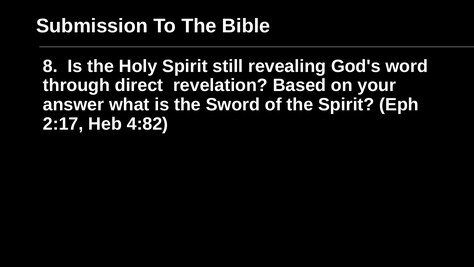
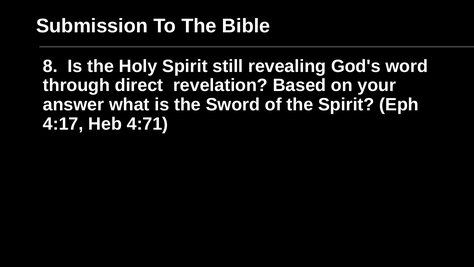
2:17: 2:17 -> 4:17
4:82: 4:82 -> 4:71
